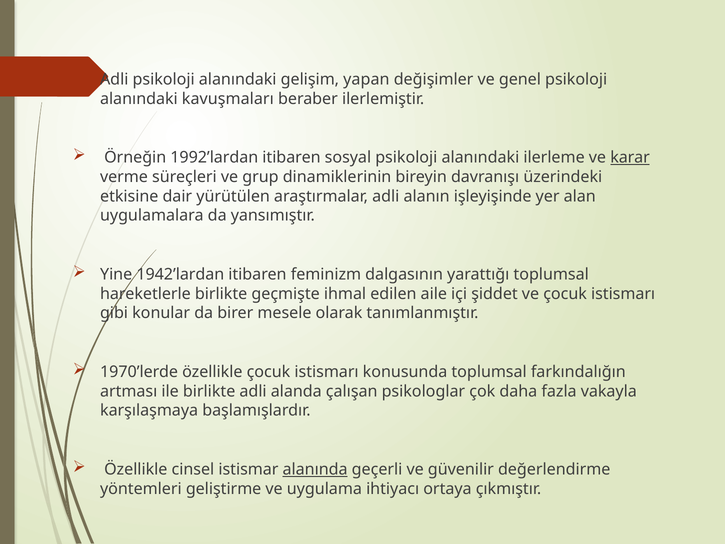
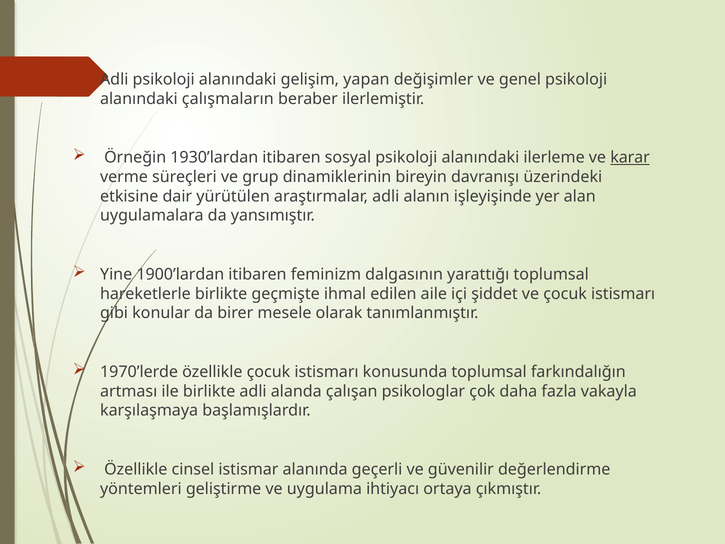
kavuşmaları: kavuşmaları -> çalışmaların
1992’lardan: 1992’lardan -> 1930’lardan
1942’lardan: 1942’lardan -> 1900’lardan
alanında underline: present -> none
